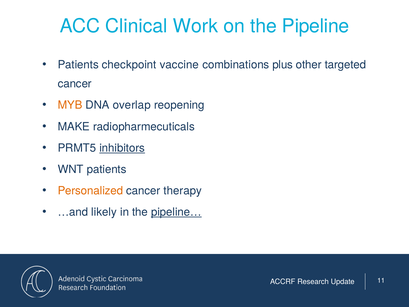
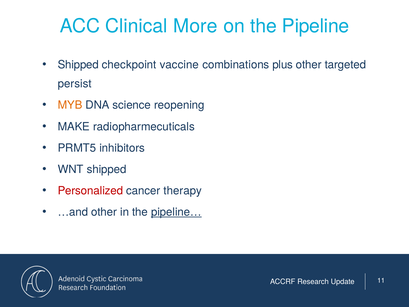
Work: Work -> More
Patients at (78, 65): Patients -> Shipped
cancer at (75, 84): cancer -> persist
overlap: overlap -> science
inhibitors underline: present -> none
WNT patients: patients -> shipped
Personalized colour: orange -> red
…and likely: likely -> other
